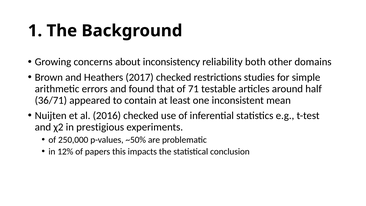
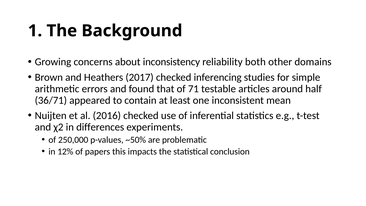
restrictions: restrictions -> inferencing
prestigious: prestigious -> differences
